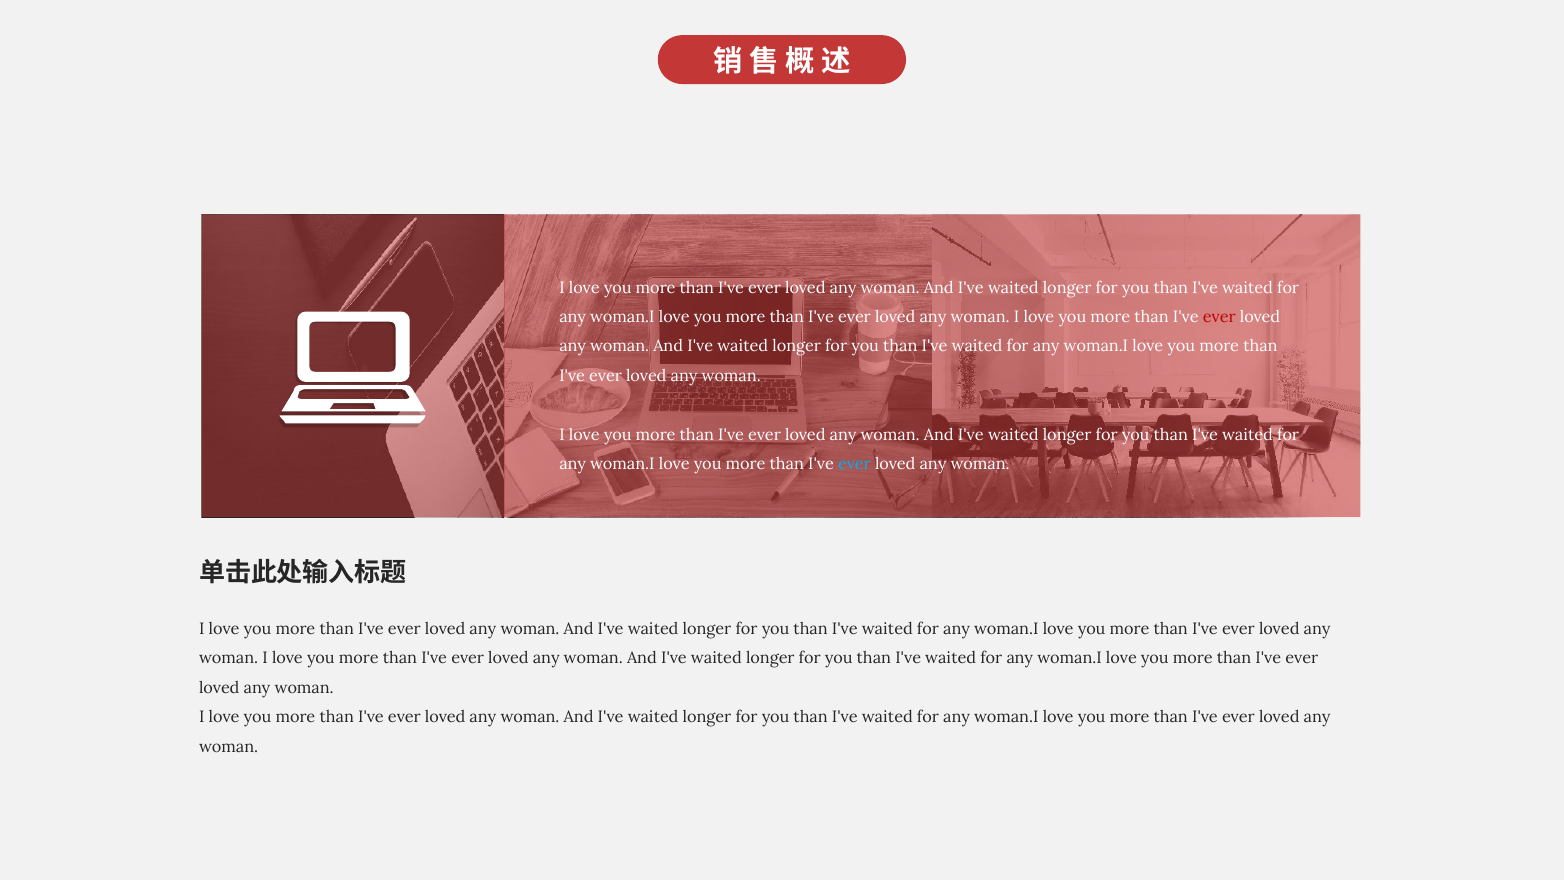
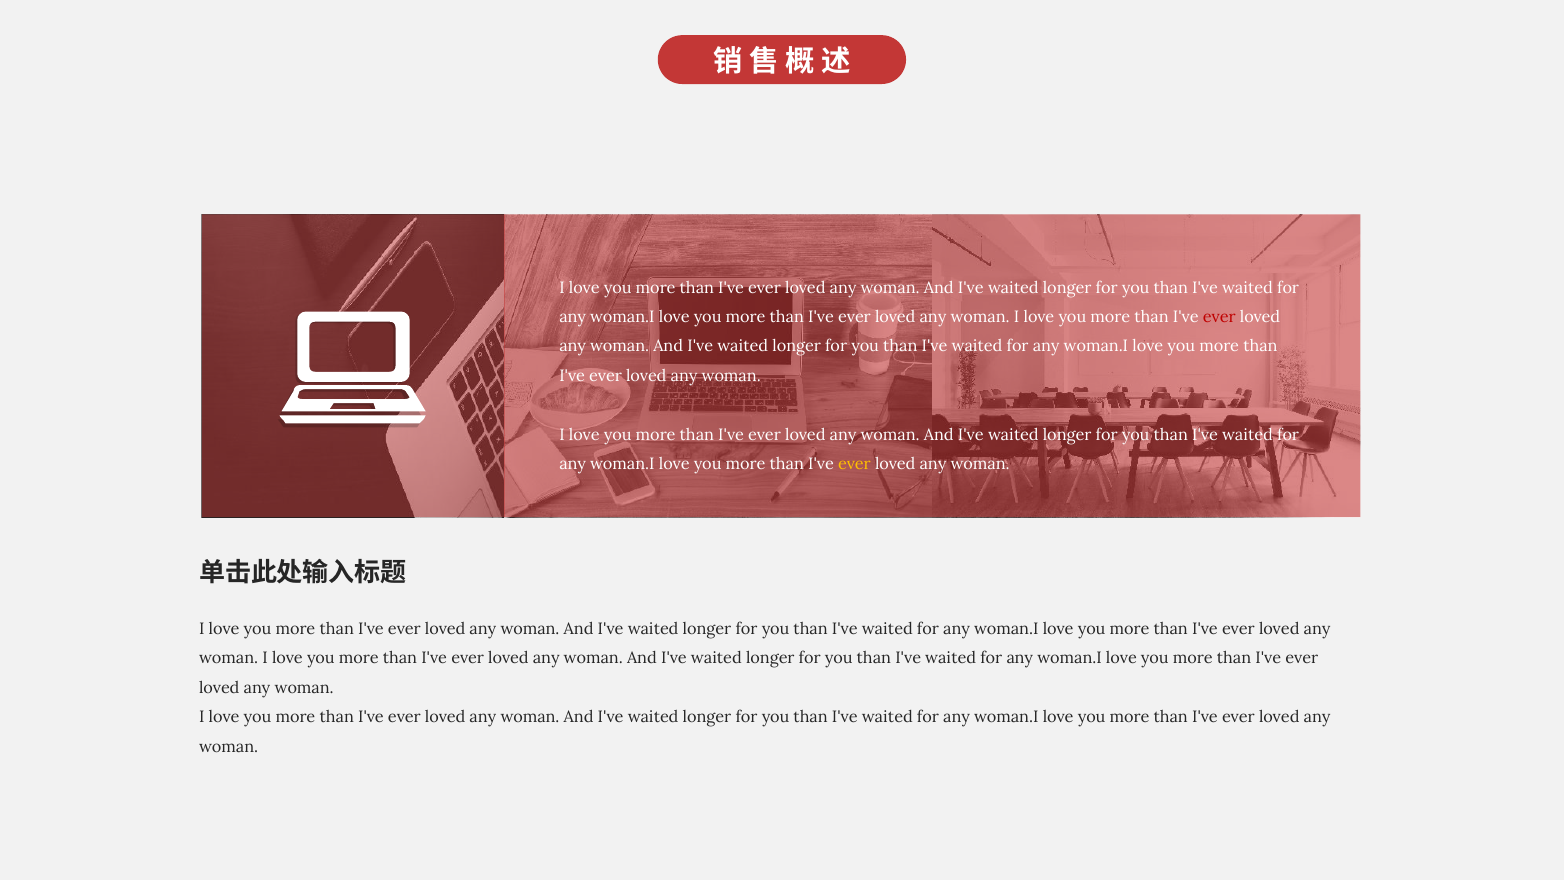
ever at (854, 464) colour: light blue -> yellow
